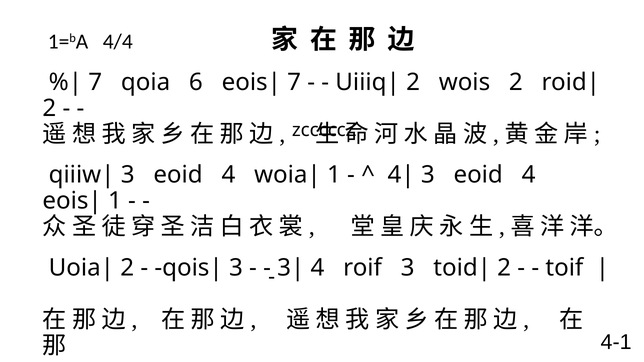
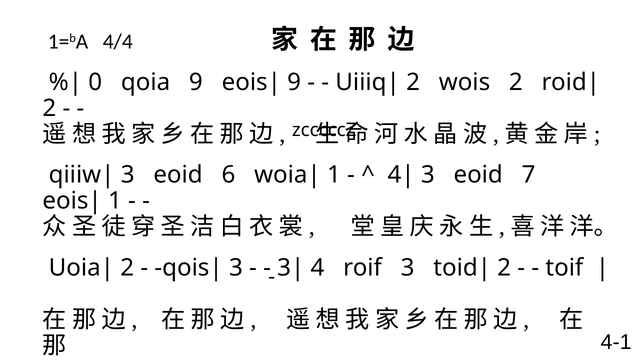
7 at (95, 82): 7 -> 0
qoia 6: 6 -> 9
7 at (294, 82): 7 -> 9
4 at (228, 175): 4 -> 6
4 at (529, 175): 4 -> 7
